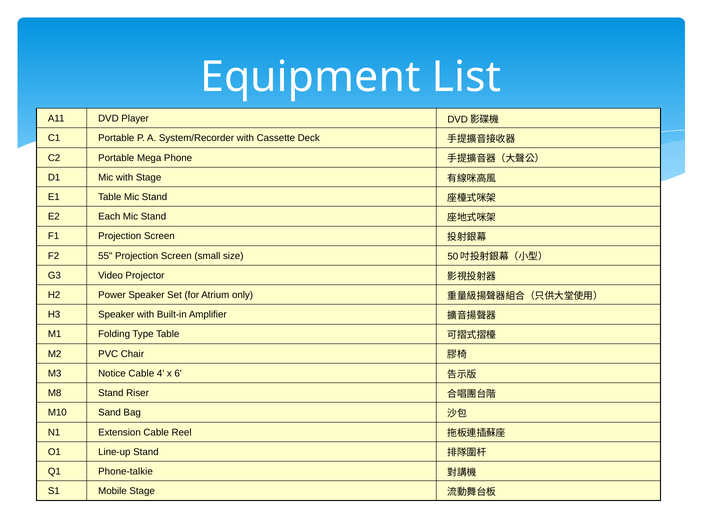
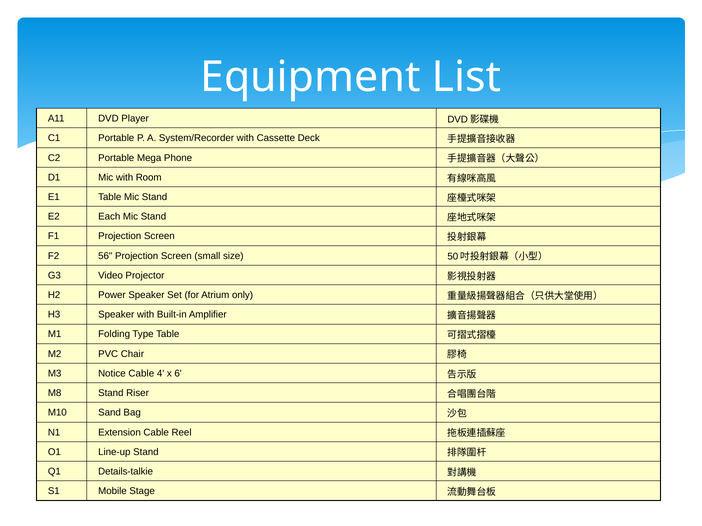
with Stage: Stage -> Room
55: 55 -> 56
Phone-talkie: Phone-talkie -> Details-talkie
